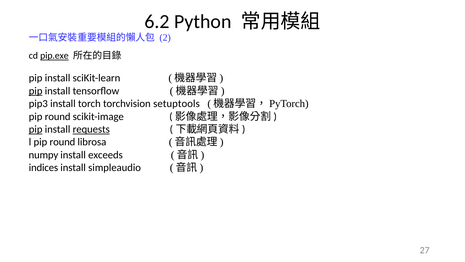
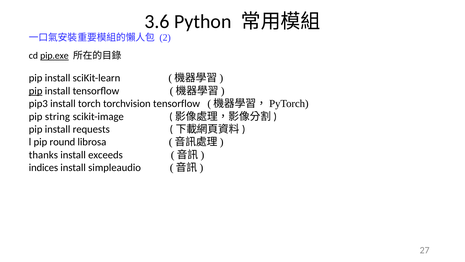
6.2: 6.2 -> 3.6
torchvision setuptools: setuptools -> tensorflow
round at (58, 116): round -> string
pip at (36, 129) underline: present -> none
requests underline: present -> none
numpy: numpy -> thanks
